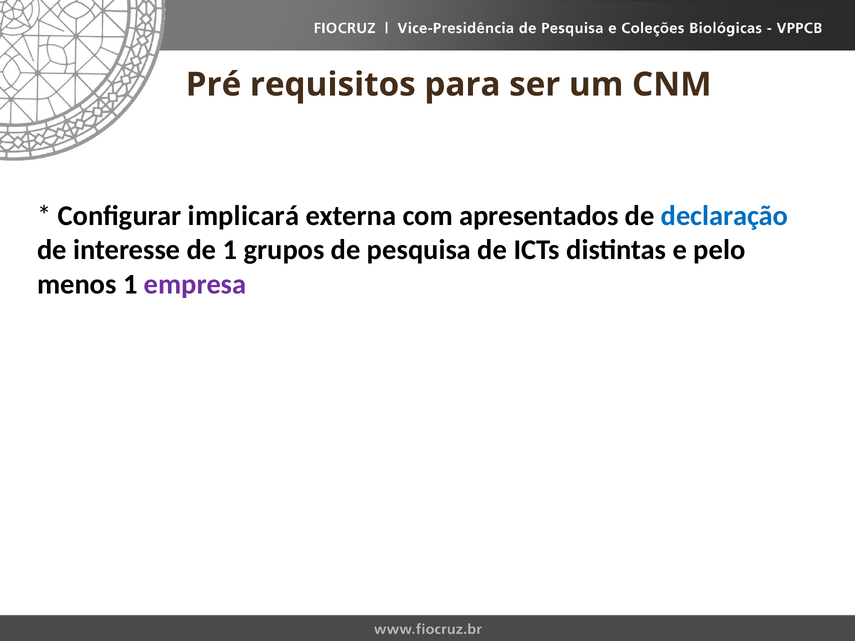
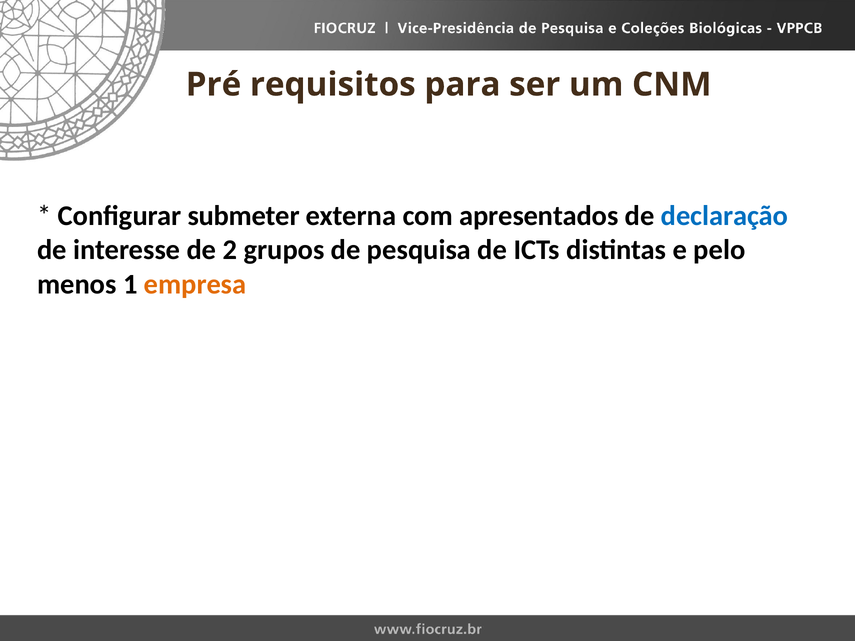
implicará: implicará -> submeter
de 1: 1 -> 2
empresa colour: purple -> orange
